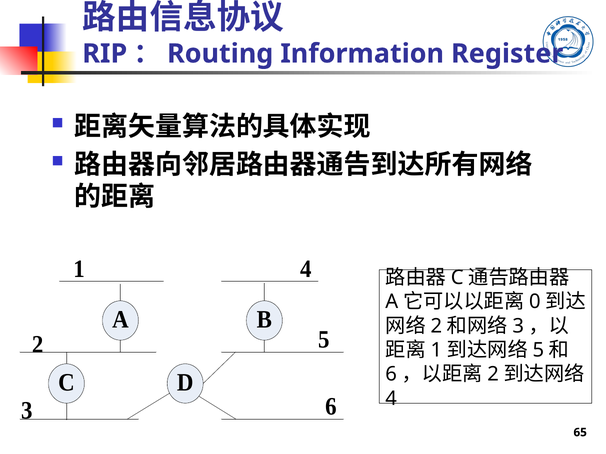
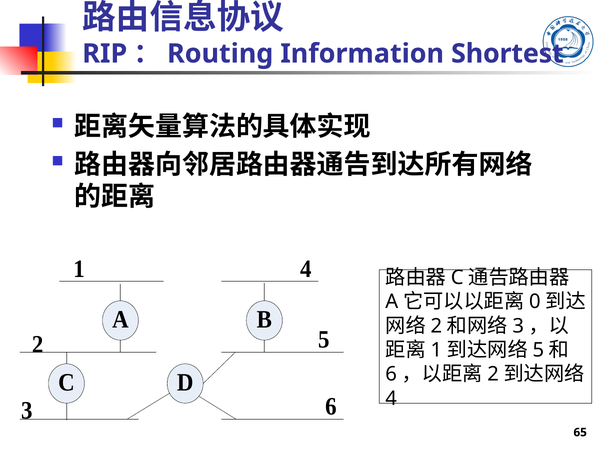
Register: Register -> Shortest
